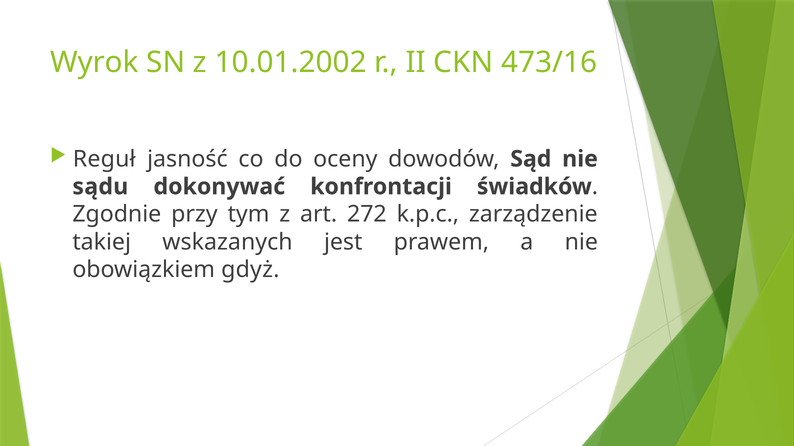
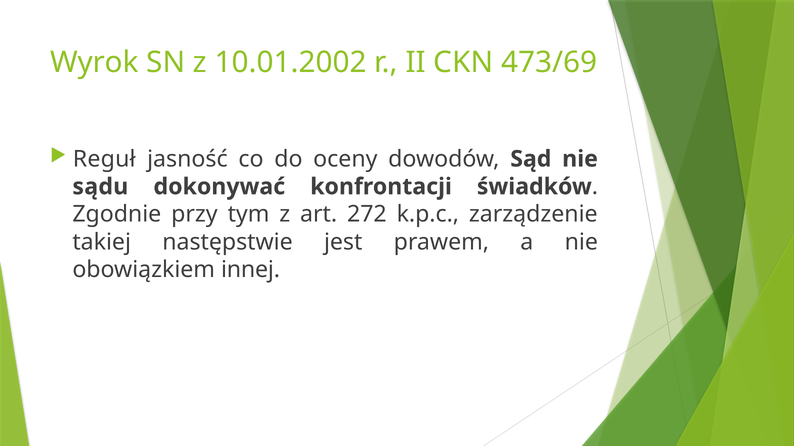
473/16: 473/16 -> 473/69
wskazanych: wskazanych -> następstwie
gdyż: gdyż -> innej
